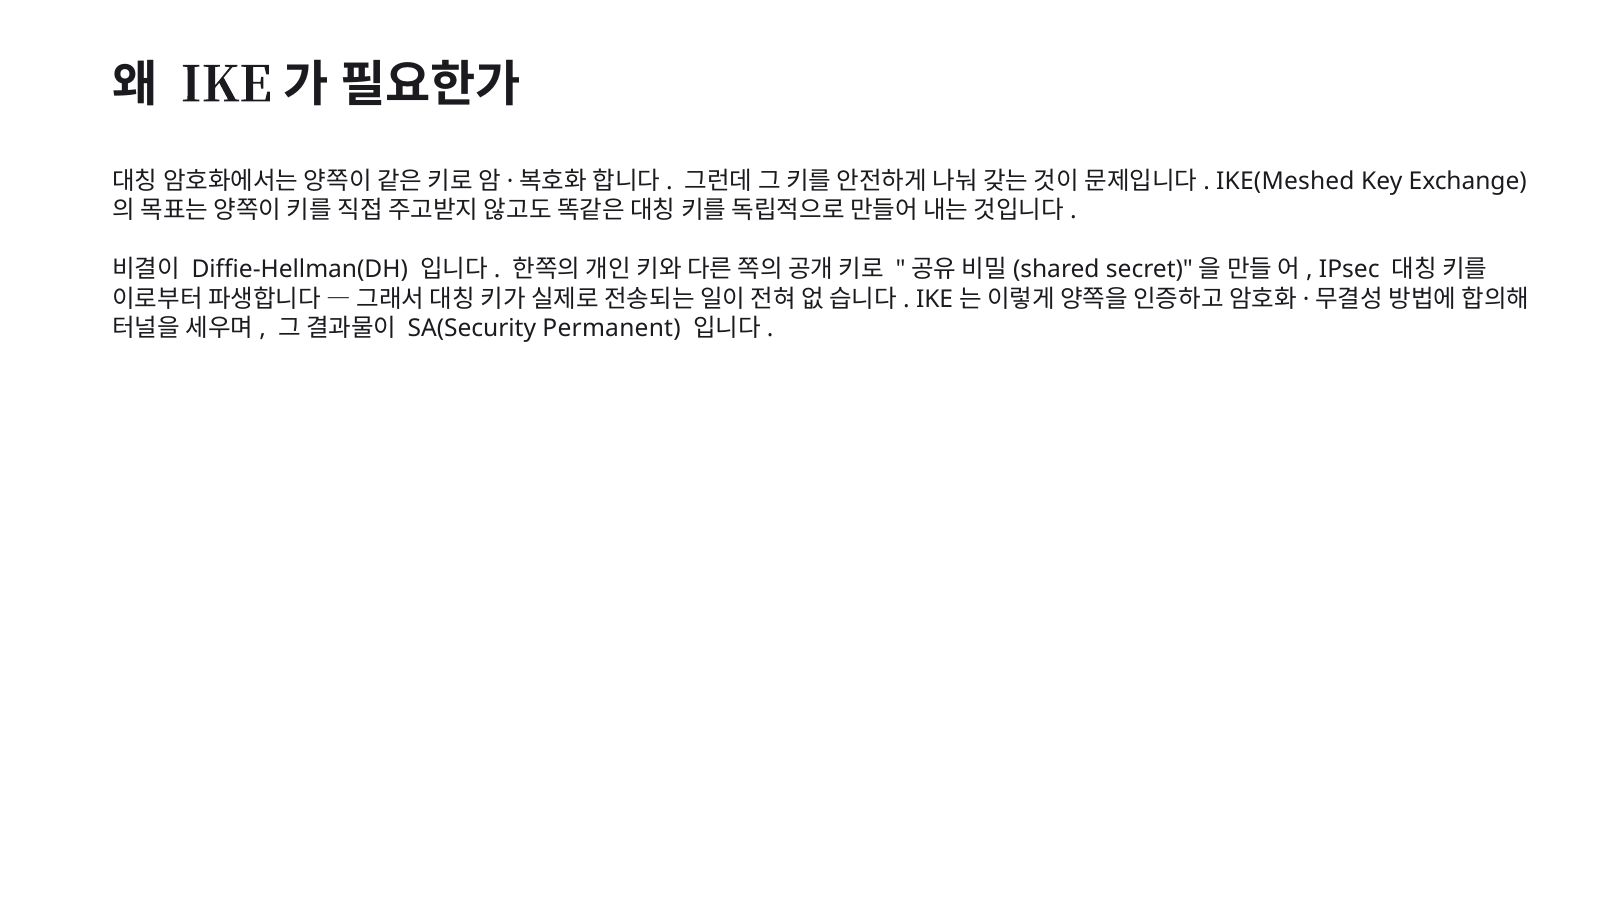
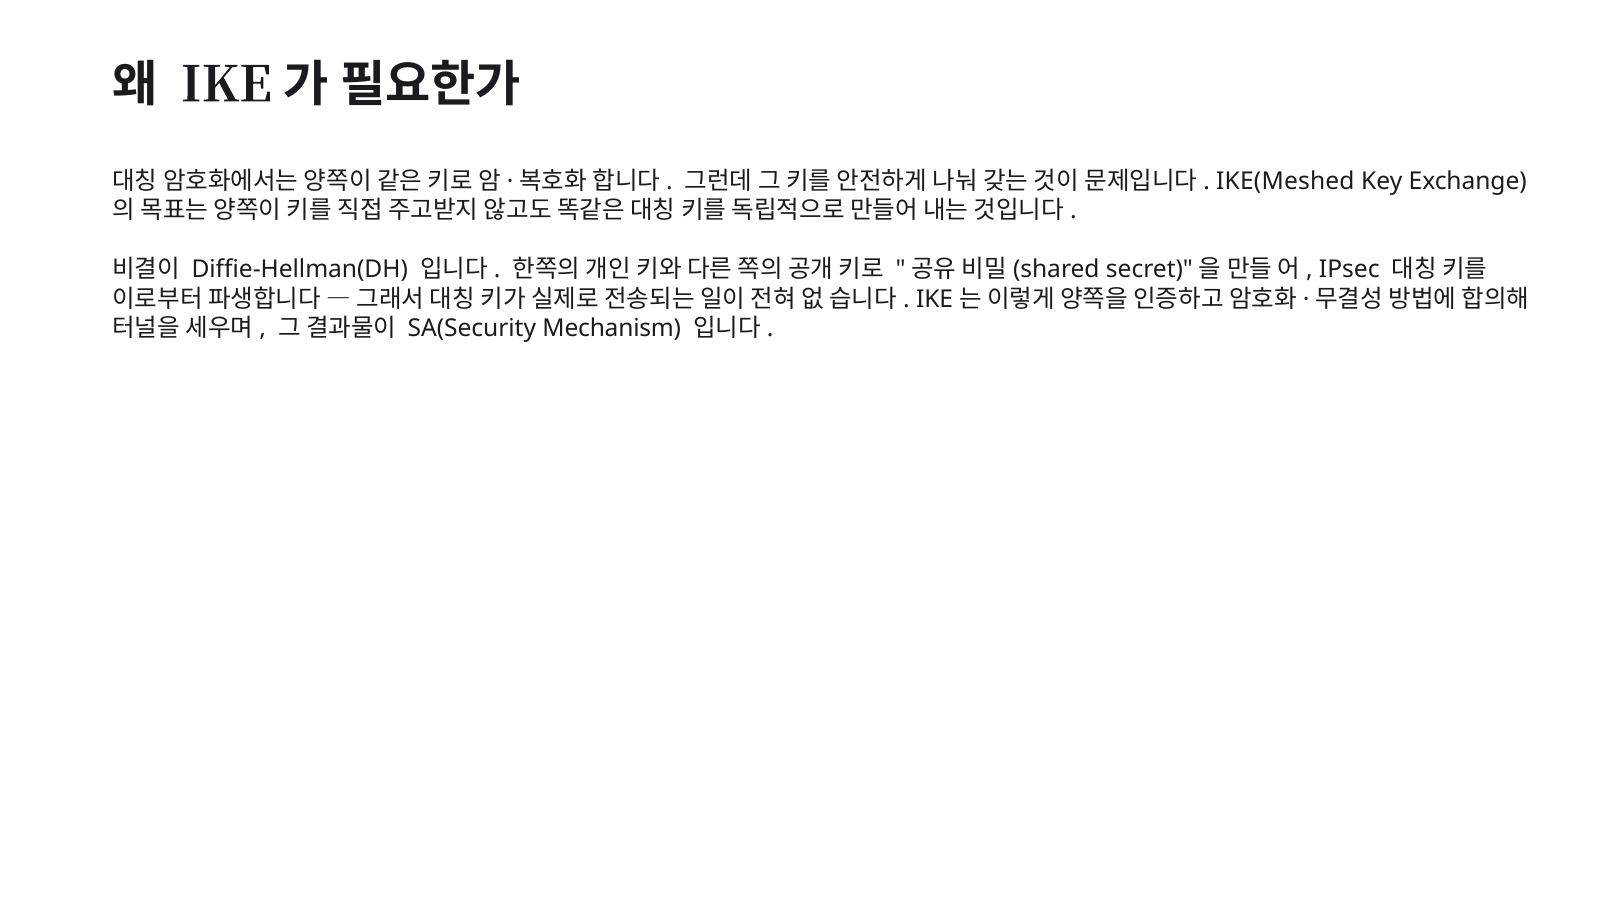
Permanent: Permanent -> Mechanism
